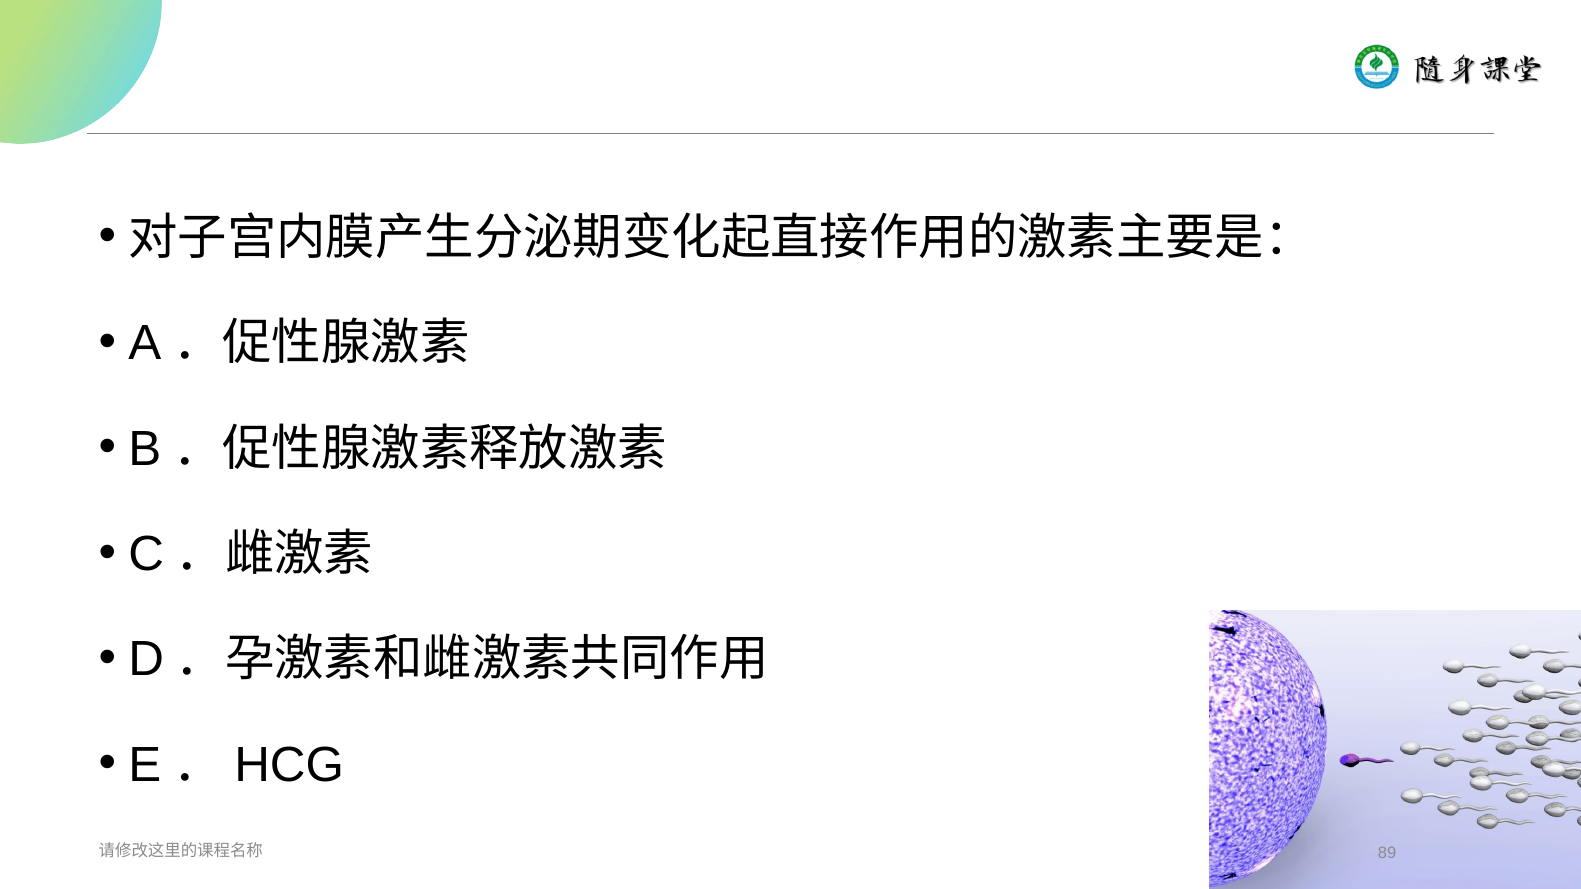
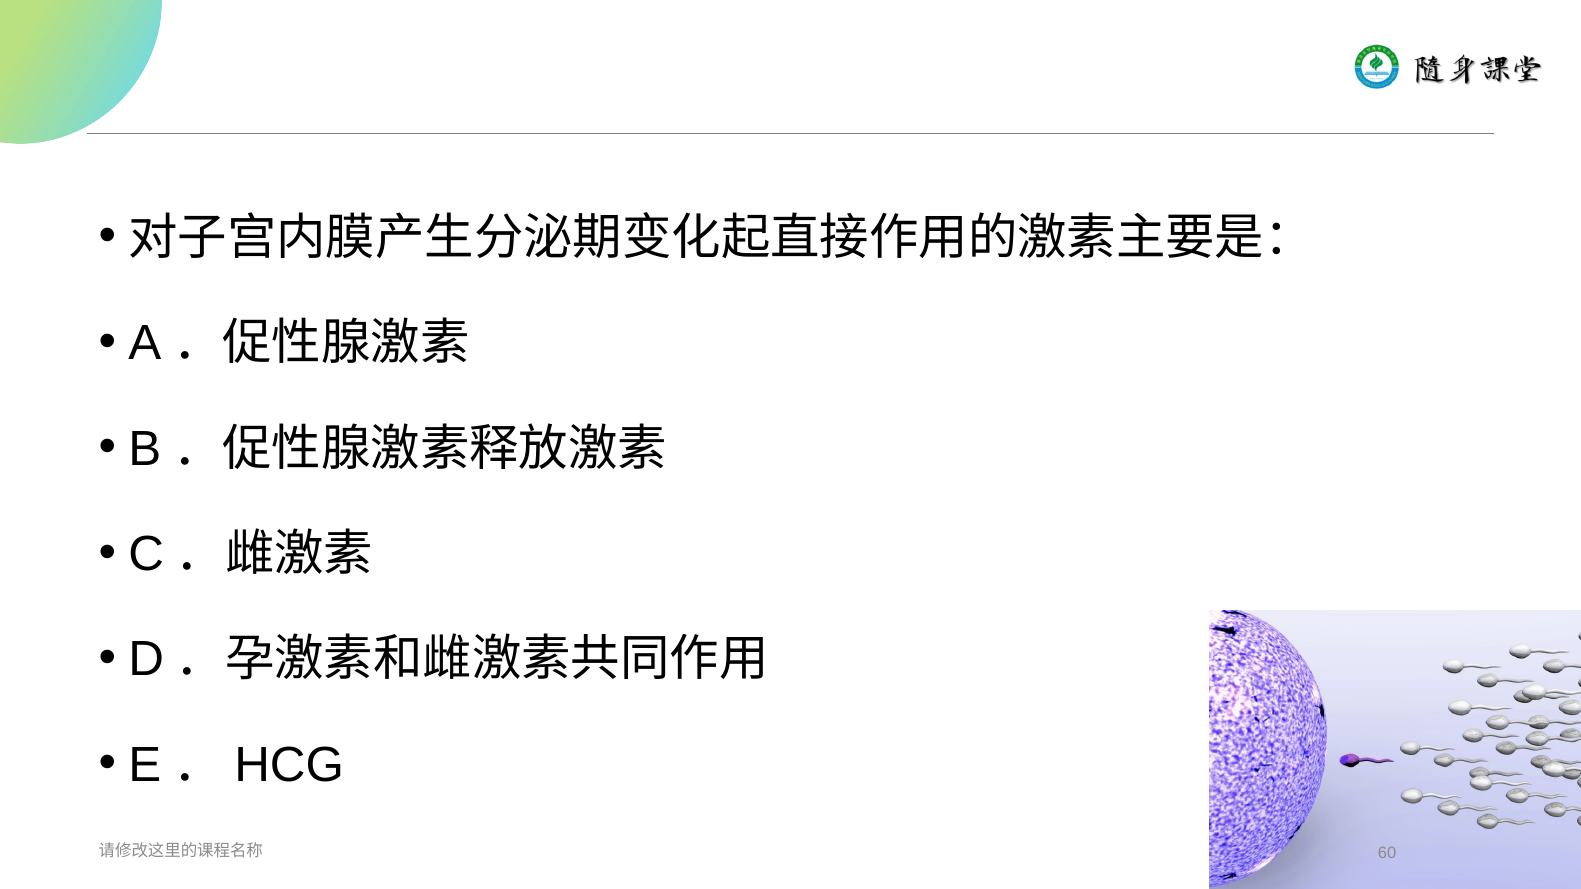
89: 89 -> 60
